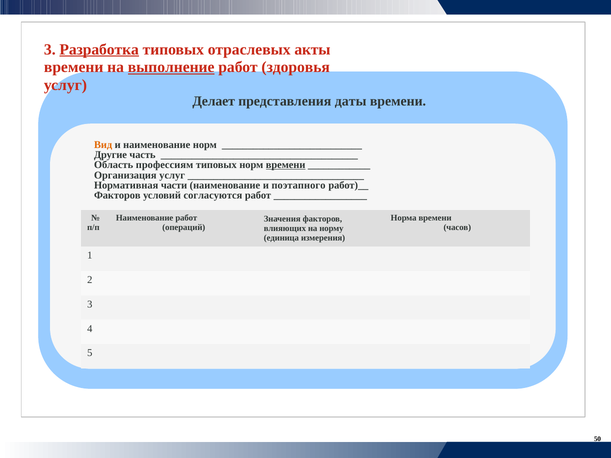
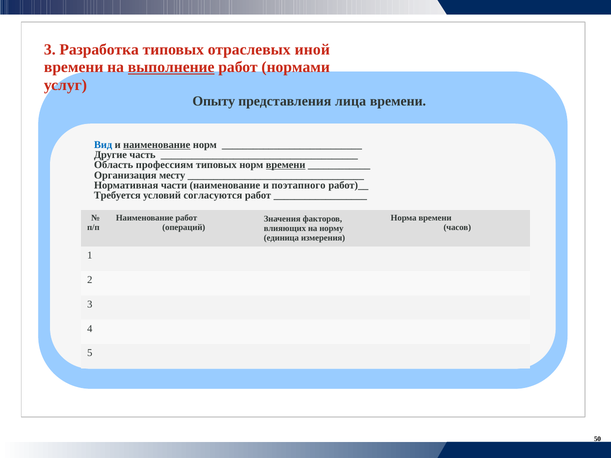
Разработка underline: present -> none
акты: акты -> иной
здоровья: здоровья -> нормами
Делает: Делает -> Опыту
даты: даты -> лица
Вид colour: orange -> blue
наименование at (157, 145) underline: none -> present
Организация услуг: услуг -> месту
Факторов at (117, 196): Факторов -> Требуется
